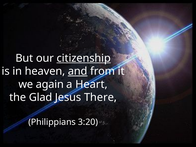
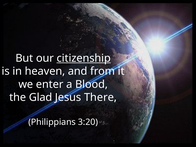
and underline: present -> none
again: again -> enter
Heart: Heart -> Blood
